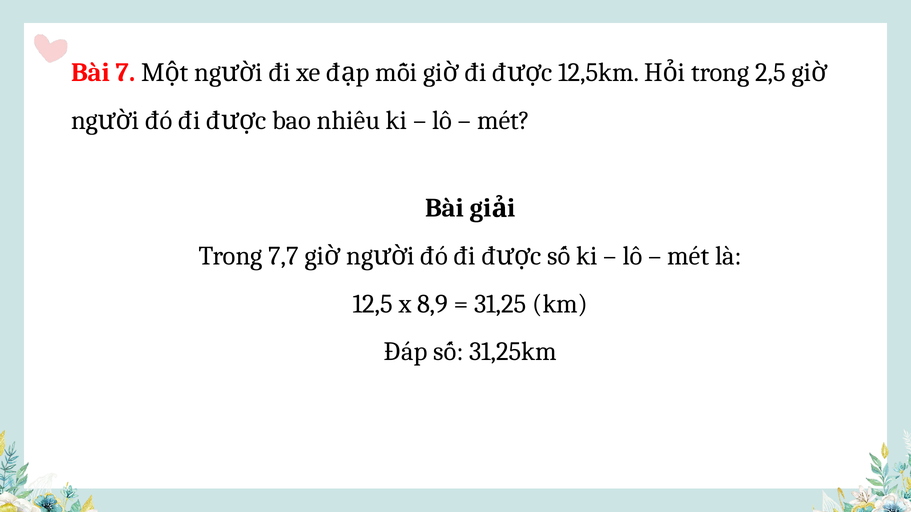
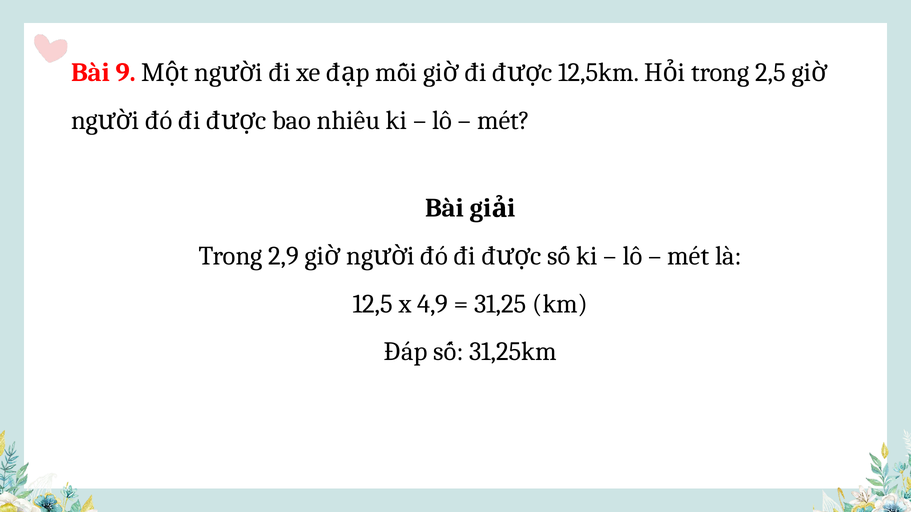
7: 7 -> 9
7,7: 7,7 -> 2,9
8,9: 8,9 -> 4,9
